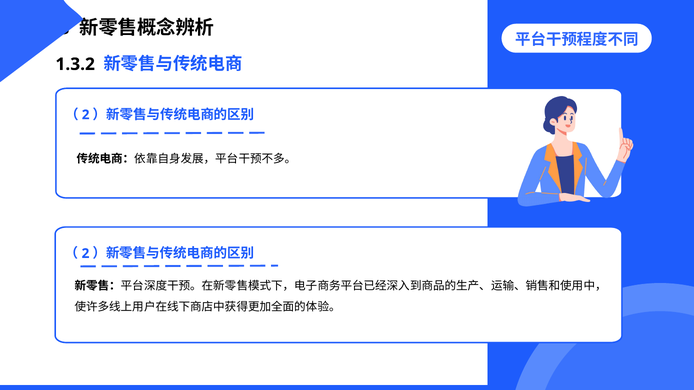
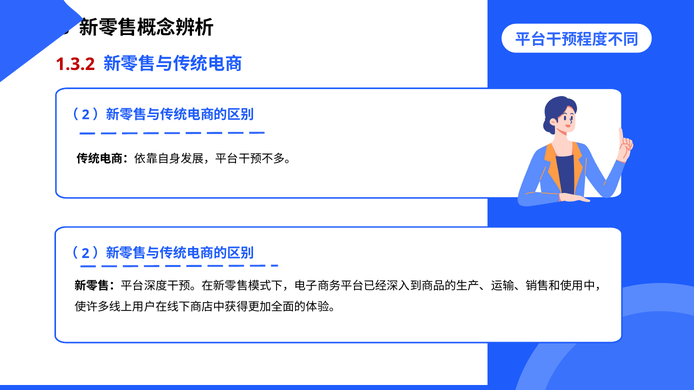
1.3.2 colour: black -> red
